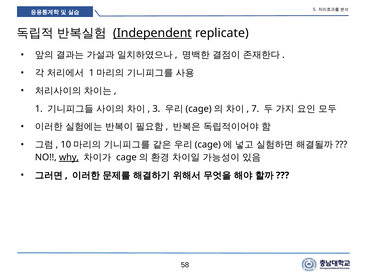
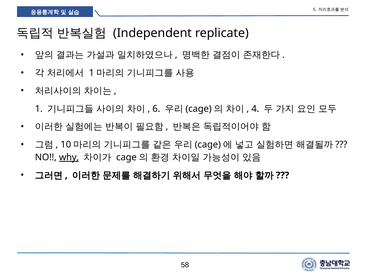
Independent underline: present -> none
3: 3 -> 6
7: 7 -> 4
